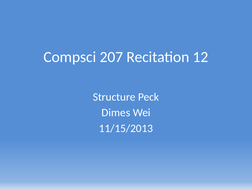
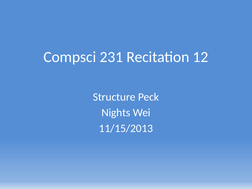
207: 207 -> 231
Dimes: Dimes -> Nights
